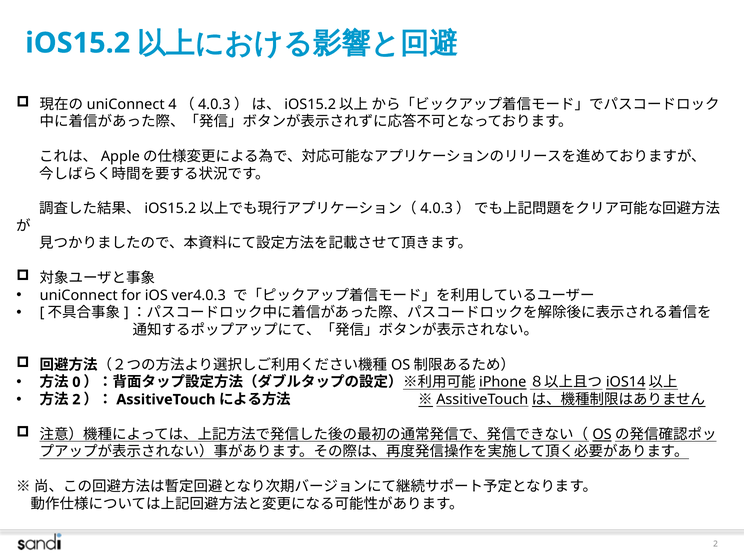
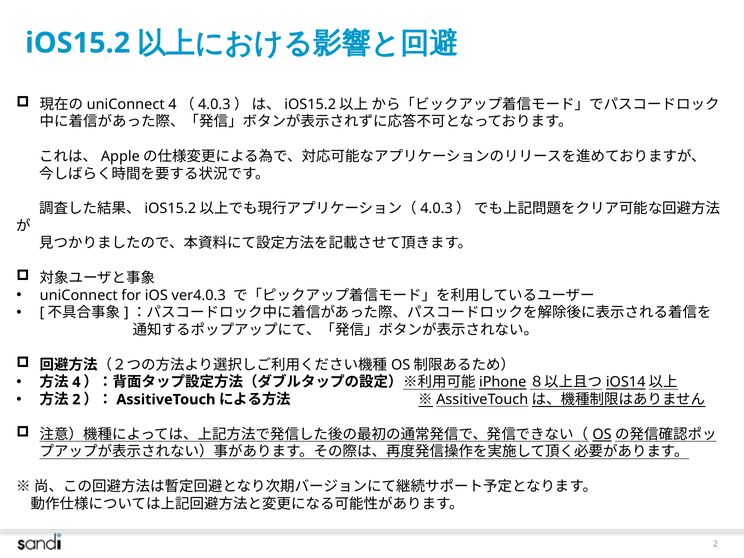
0: 0 -> 4
